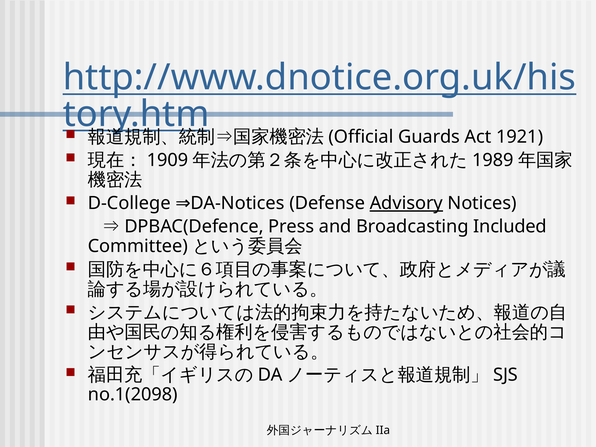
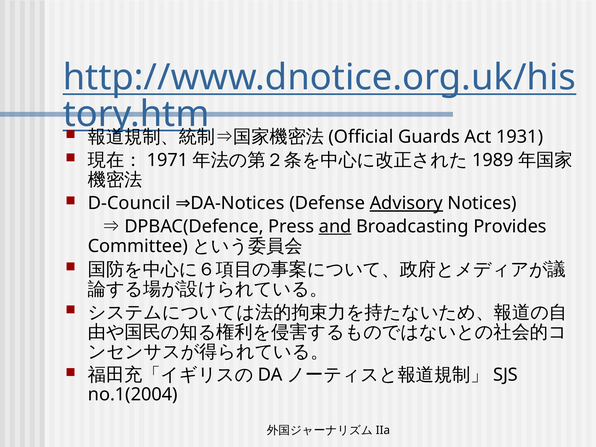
1921: 1921 -> 1931
1909: 1909 -> 1971
D-College: D-College -> D-Council
and underline: none -> present
Included: Included -> Provides
no.1(2098: no.1(2098 -> no.1(2004
